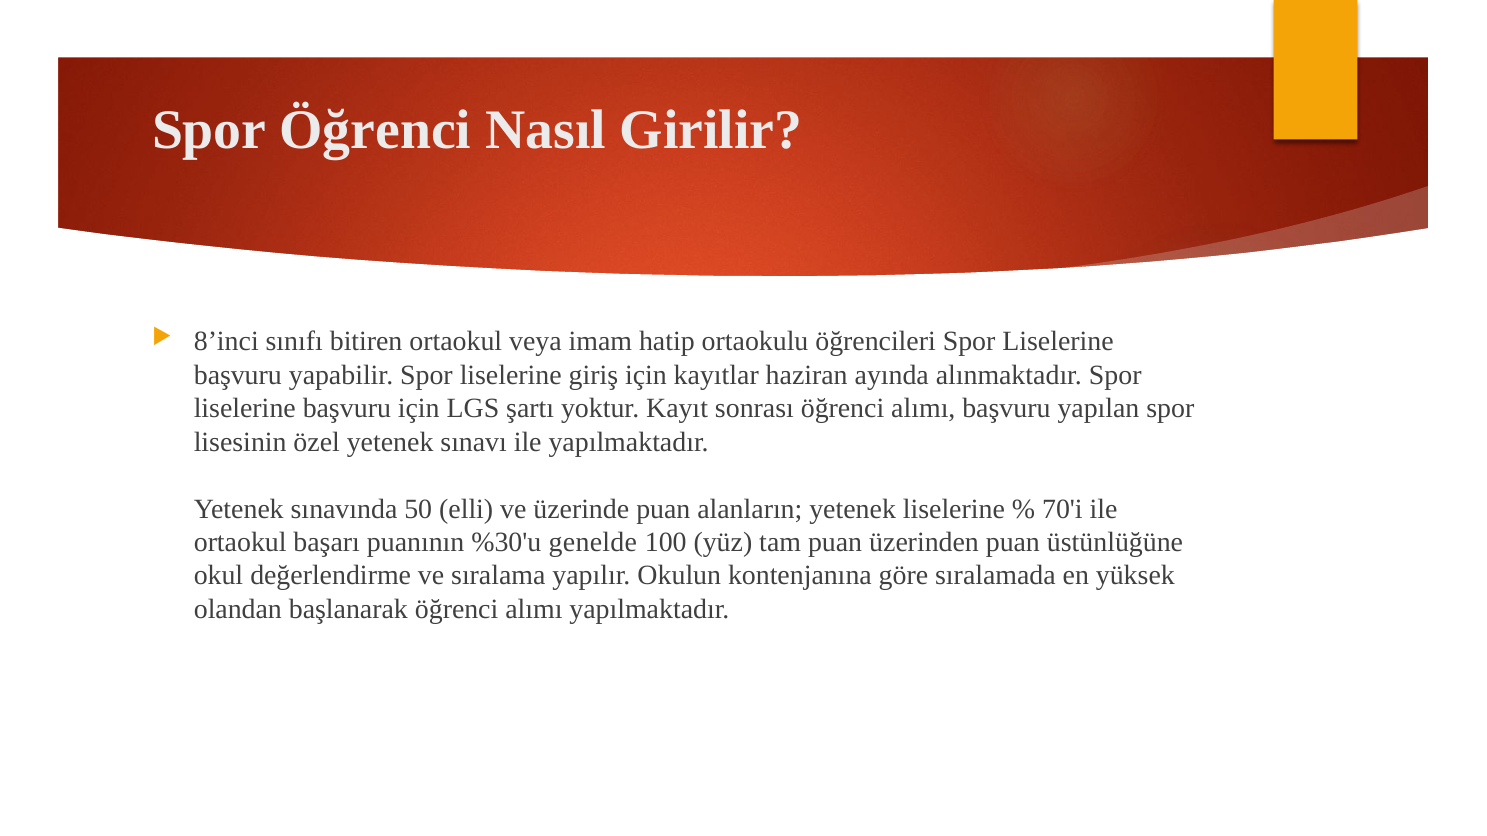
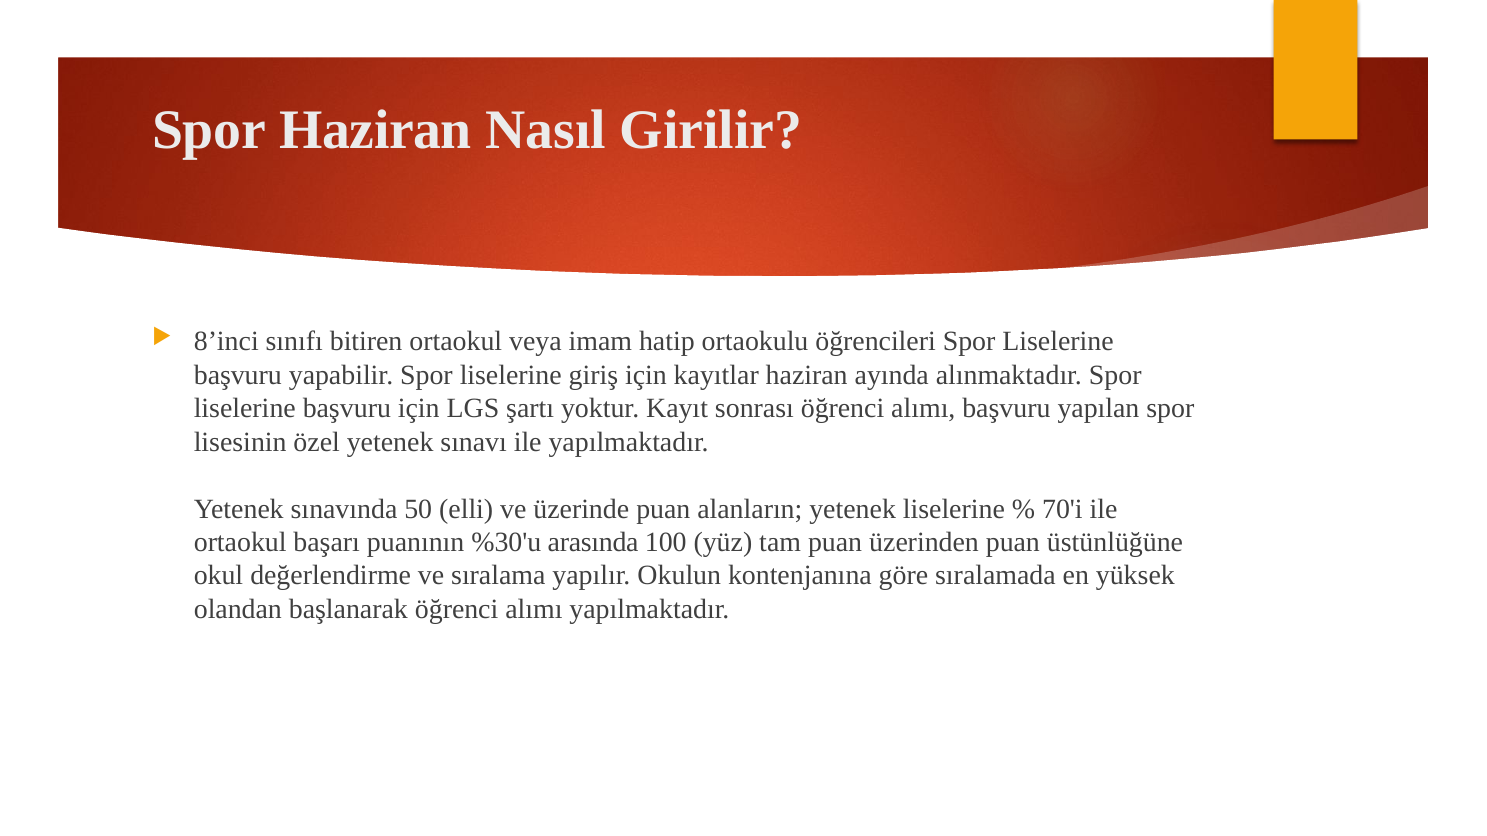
Spor Öğrenci: Öğrenci -> Haziran
genelde: genelde -> arasında
